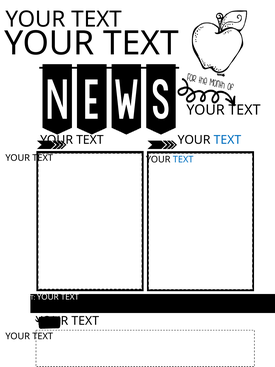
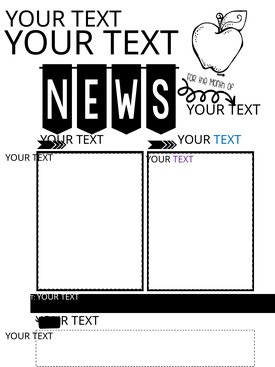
TEXT at (183, 159) colour: blue -> purple
